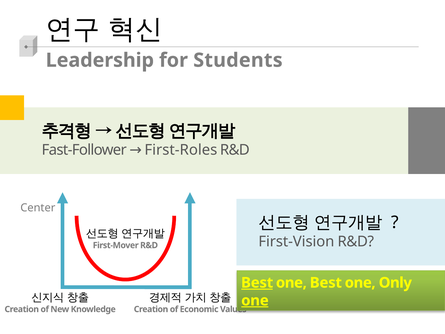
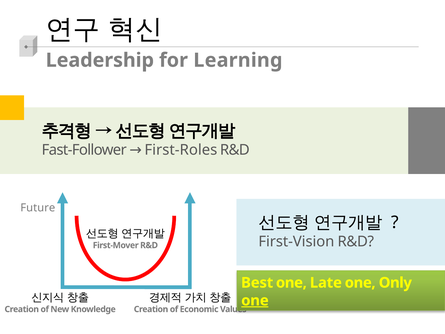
Students: Students -> Learning
Center: Center -> Future
Best at (257, 283) underline: present -> none
one Best: Best -> Late
